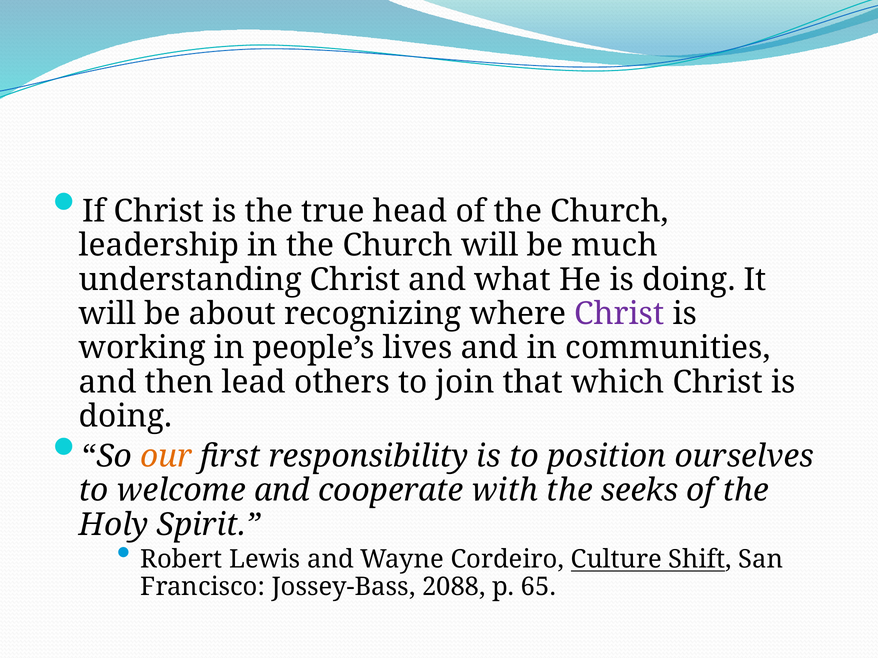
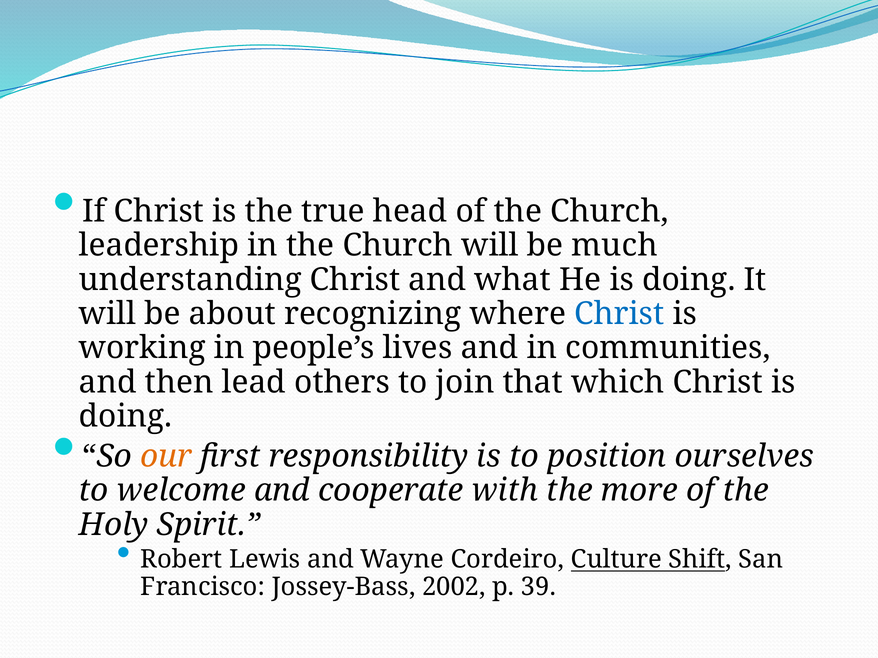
Christ at (619, 314) colour: purple -> blue
seeks: seeks -> more
2088: 2088 -> 2002
65: 65 -> 39
